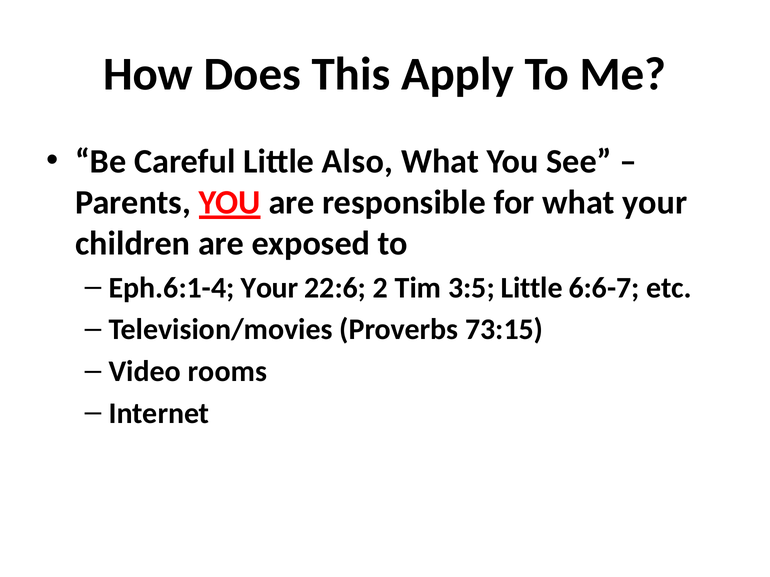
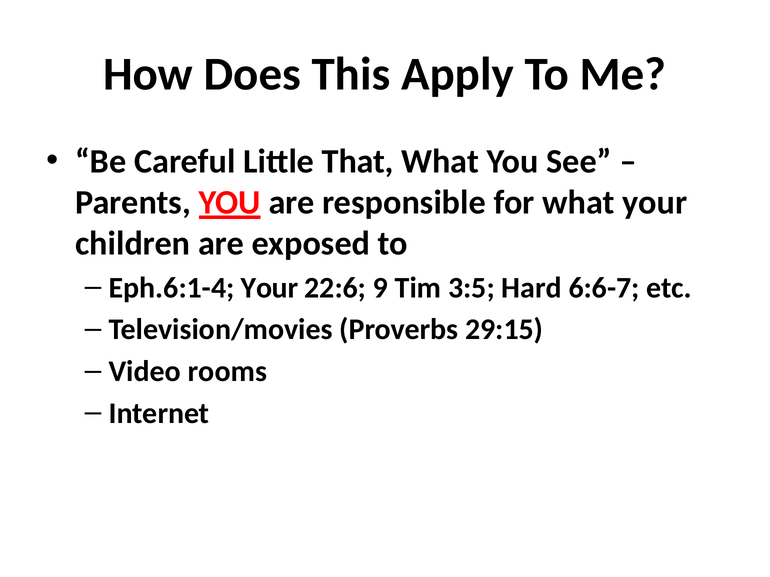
Also: Also -> That
2: 2 -> 9
3:5 Little: Little -> Hard
73:15: 73:15 -> 29:15
